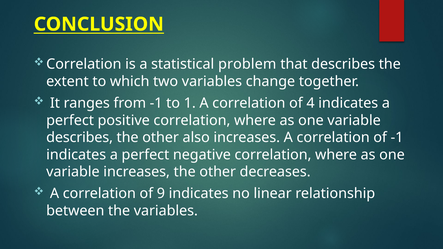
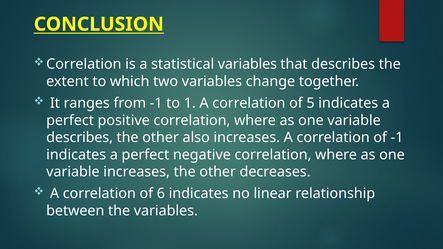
statistical problem: problem -> variables
4: 4 -> 5
9: 9 -> 6
